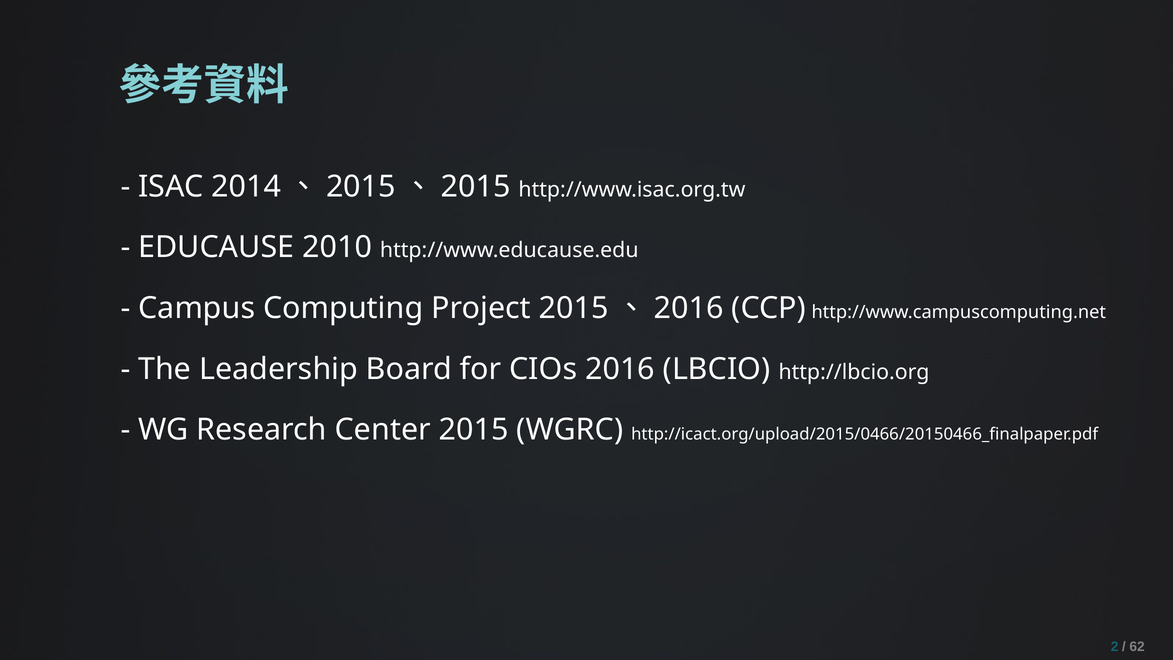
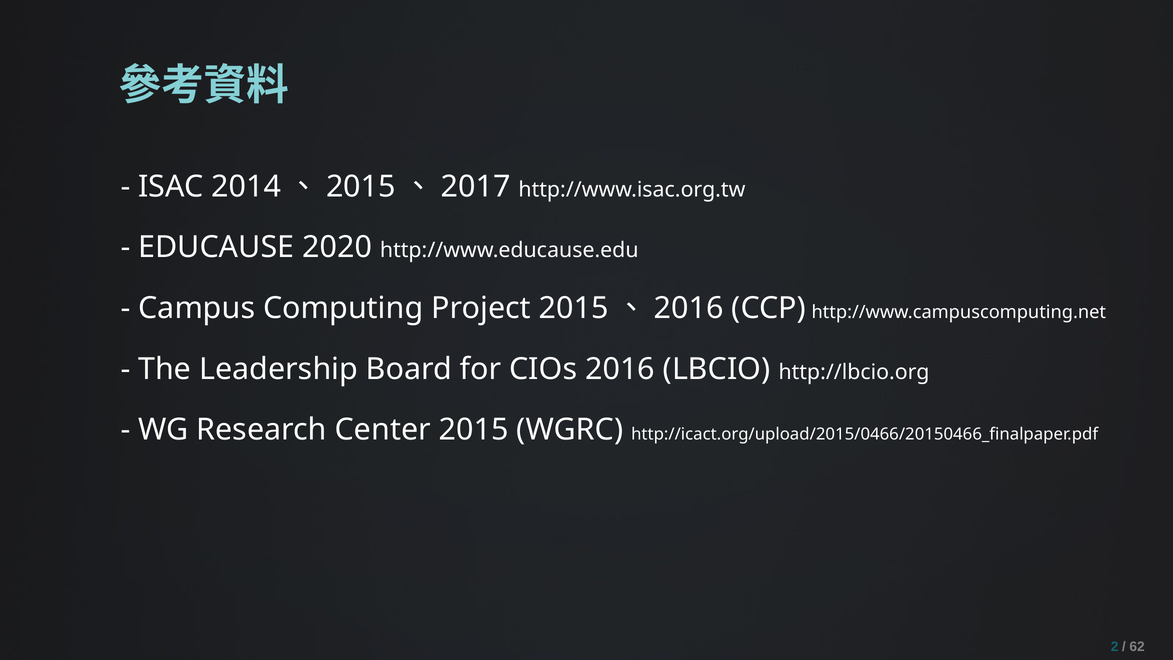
2015 at (476, 186): 2015 -> 2017
2010: 2010 -> 2020
